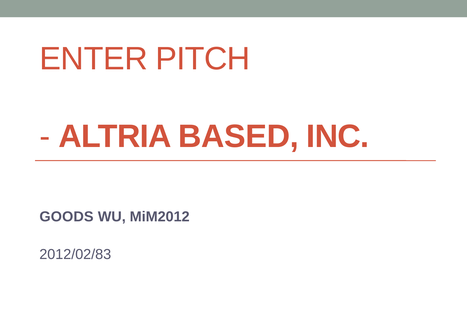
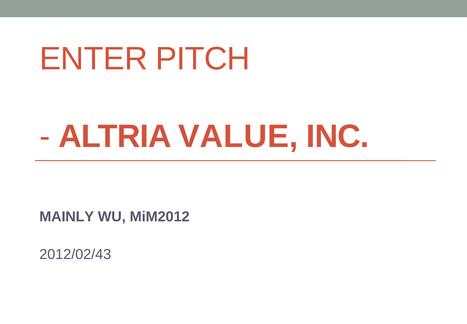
BASED: BASED -> VALUE
GOODS: GOODS -> MAINLY
2012/02/83: 2012/02/83 -> 2012/02/43
